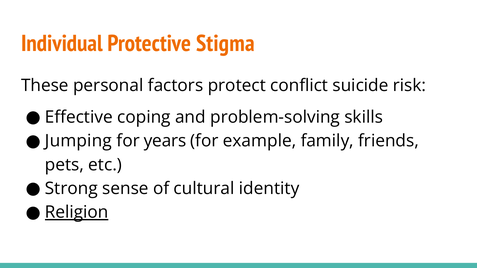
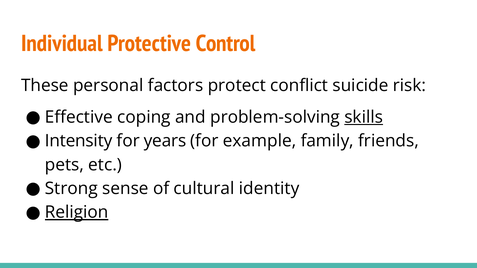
Stigma: Stigma -> Control
skills underline: none -> present
Jumping: Jumping -> Intensity
